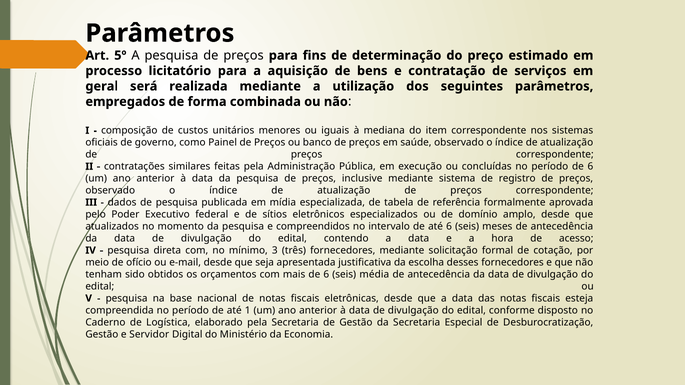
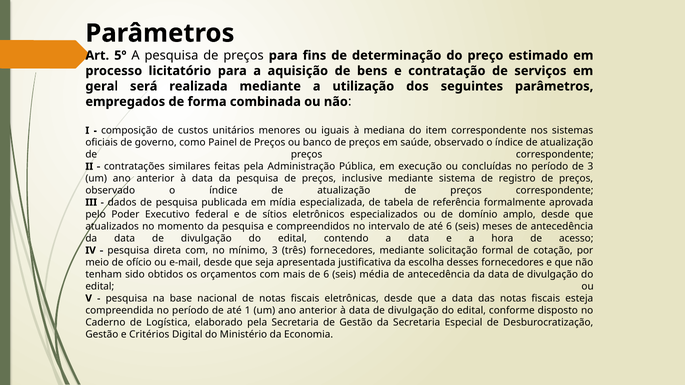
período de 6: 6 -> 3
Servidor: Servidor -> Critérios
